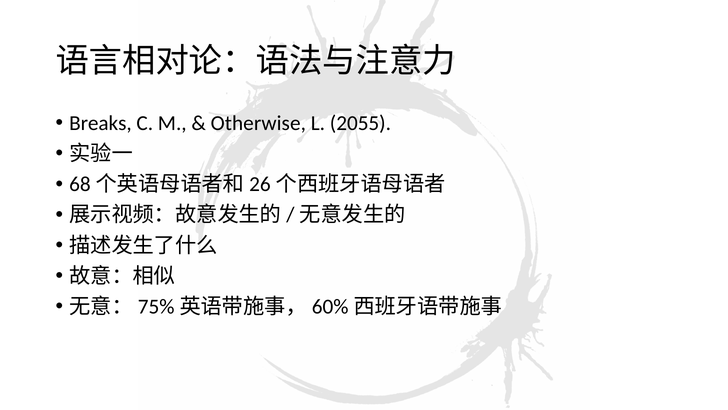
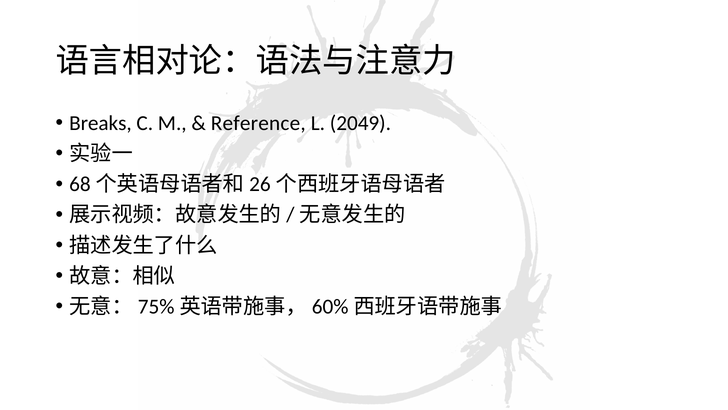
Otherwise: Otherwise -> Reference
2055: 2055 -> 2049
